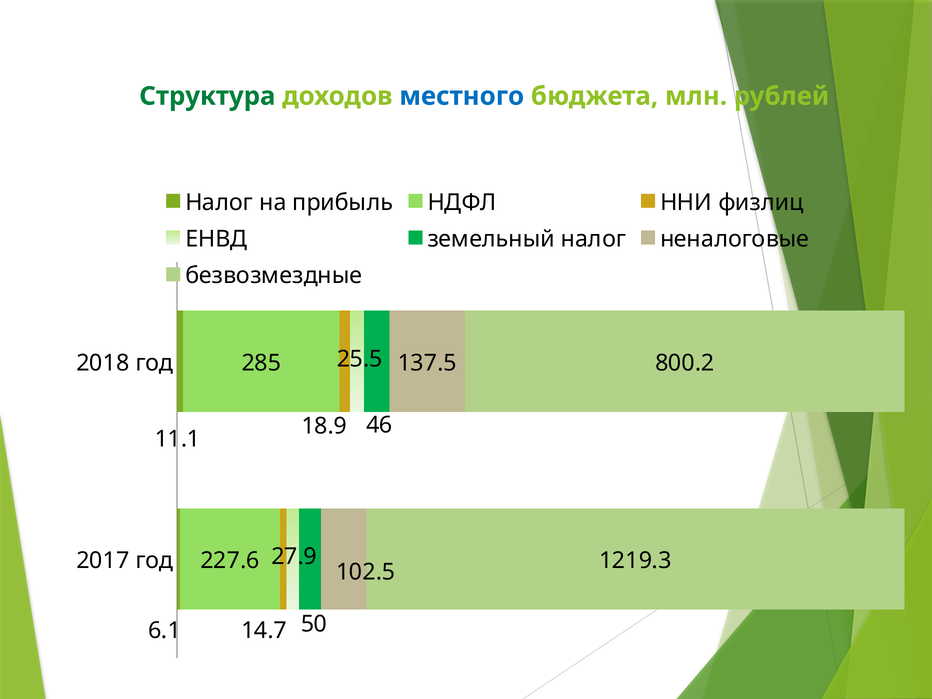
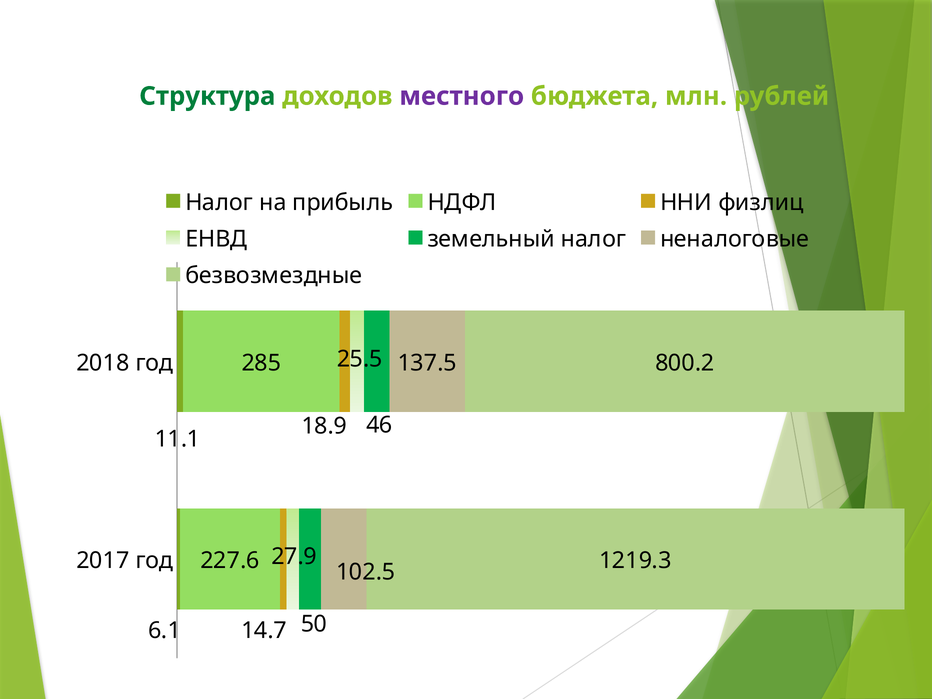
местного colour: blue -> purple
